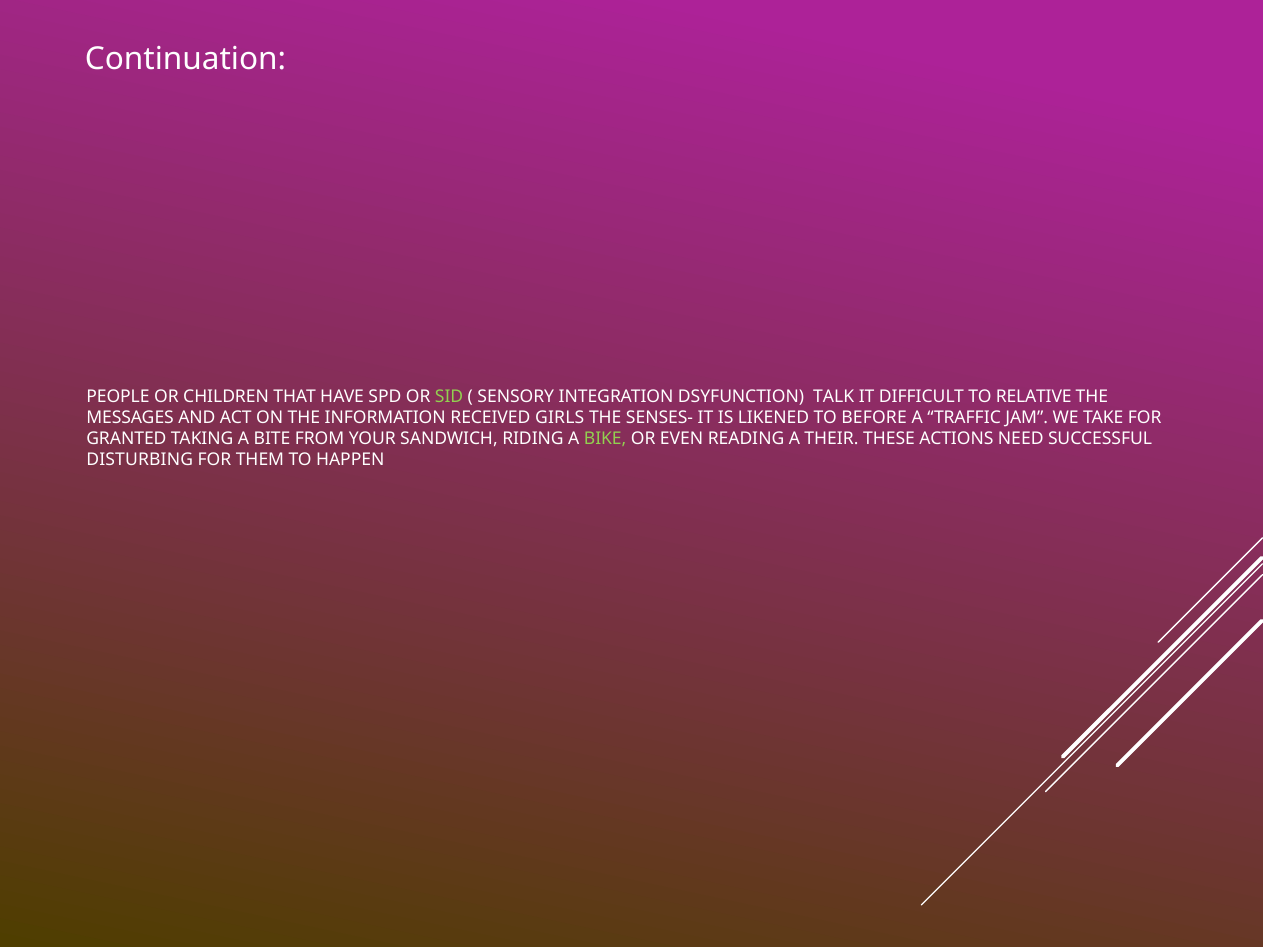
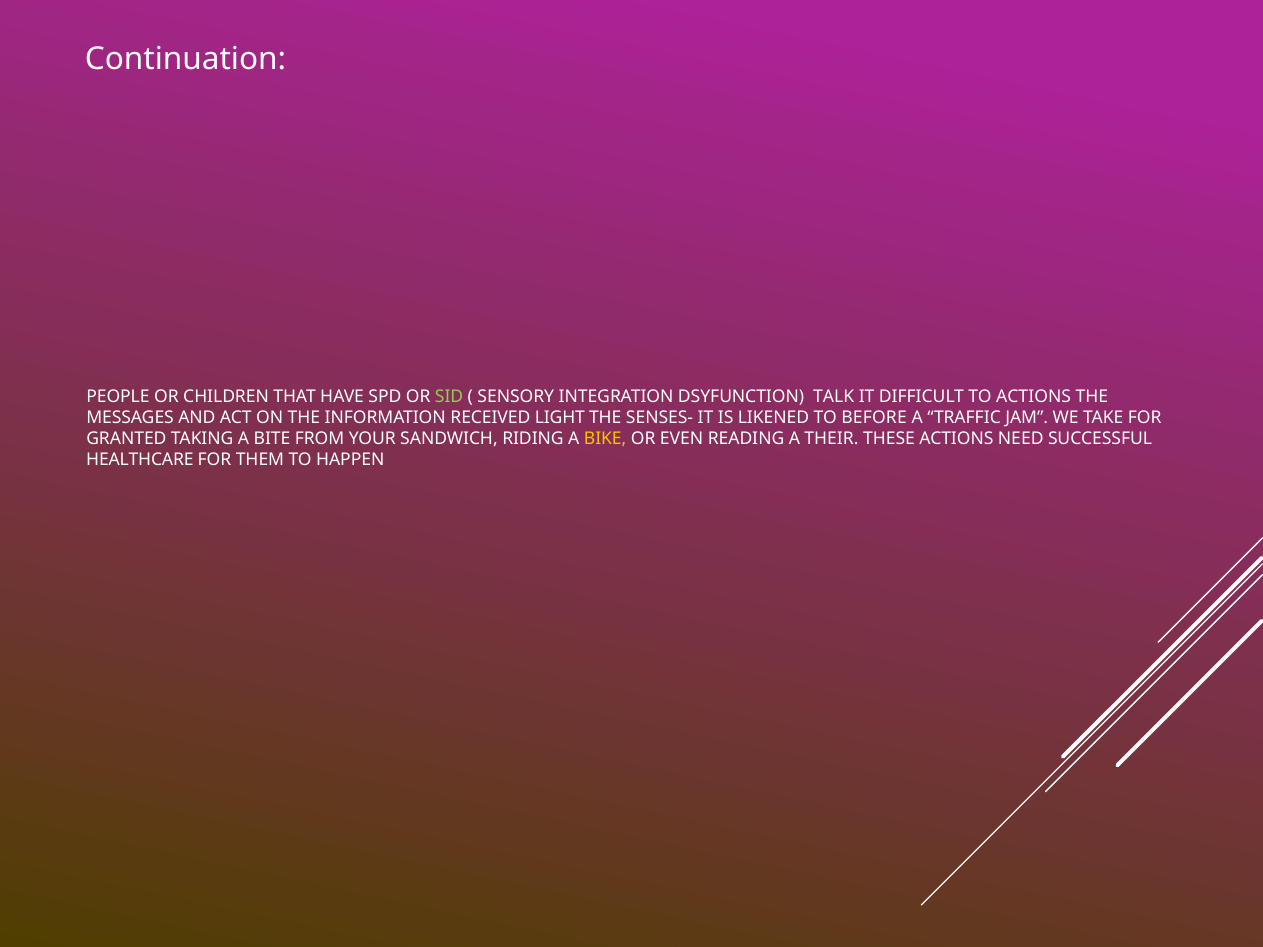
TO RELATIVE: RELATIVE -> ACTIONS
GIRLS: GIRLS -> LIGHT
BIKE colour: light green -> yellow
DISTURBING: DISTURBING -> HEALTHCARE
